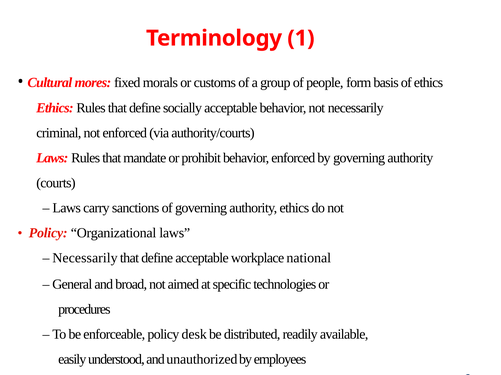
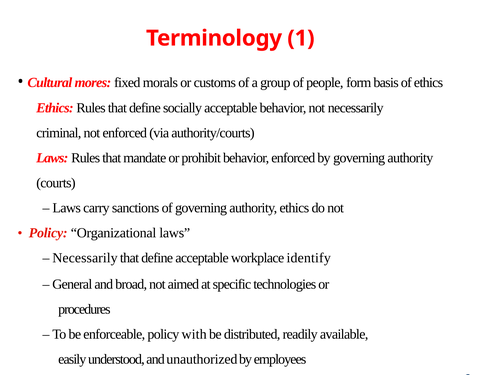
national: national -> identify
desk: desk -> with
